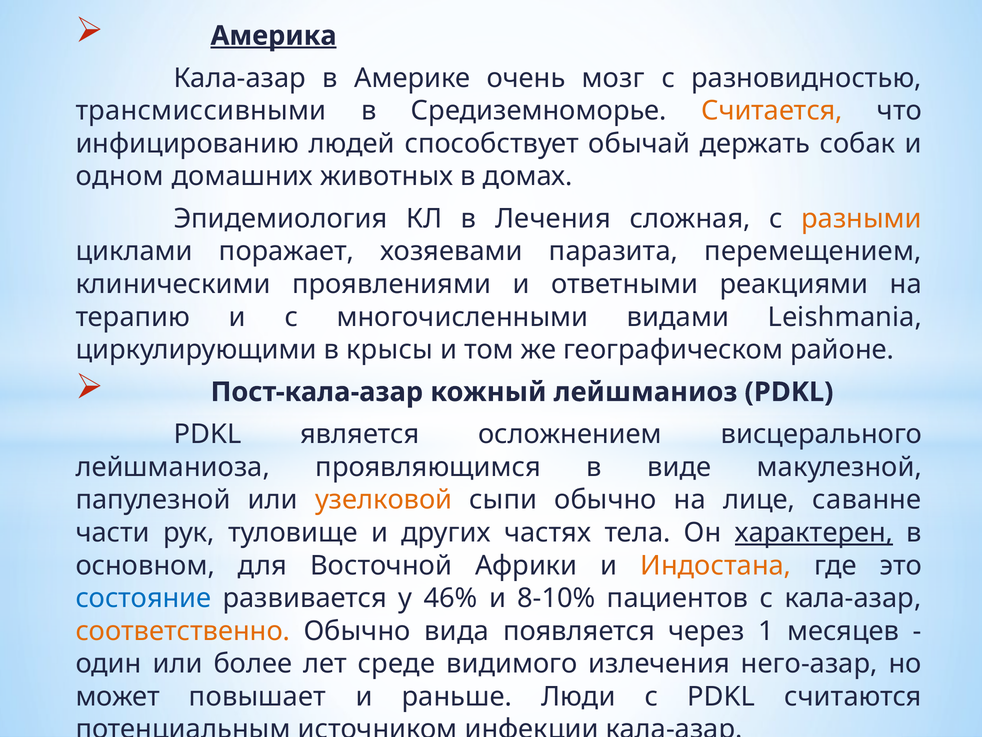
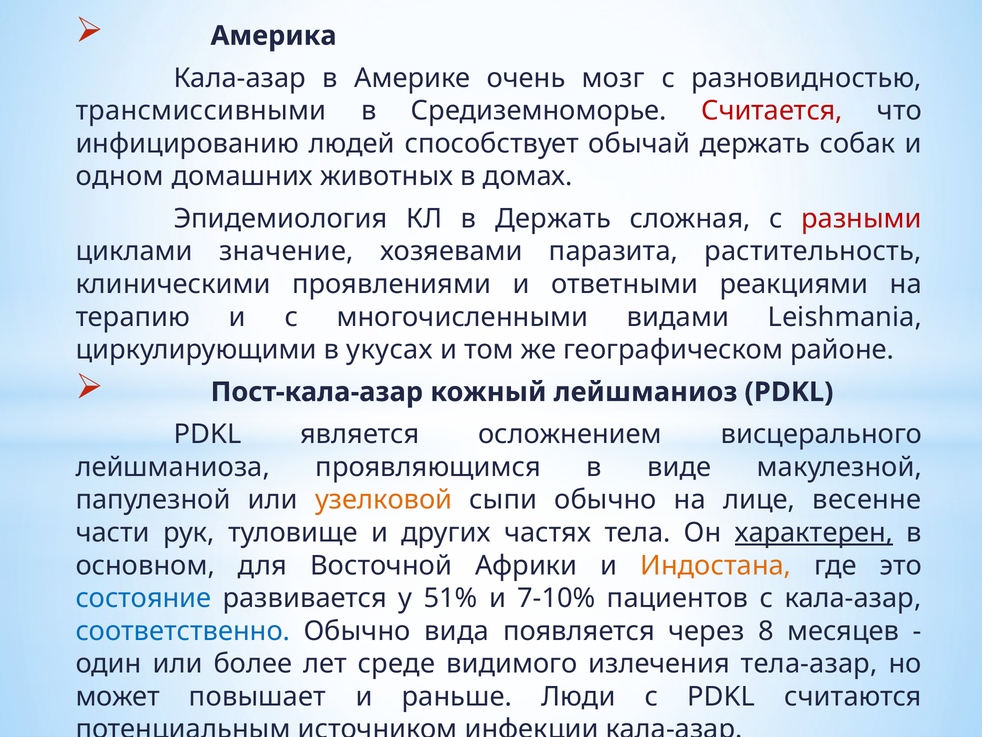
Америка underline: present -> none
Считается colour: orange -> red
в Лечения: Лечения -> Держать
разными colour: orange -> red
поражает: поражает -> значение
перемещением: перемещением -> растительность
крысы: крысы -> укусах
саванне: саванне -> весенне
46%: 46% -> 51%
8-10%: 8-10% -> 7-10%
соответственно colour: orange -> blue
1: 1 -> 8
него-азар: него-азар -> тела-азар
